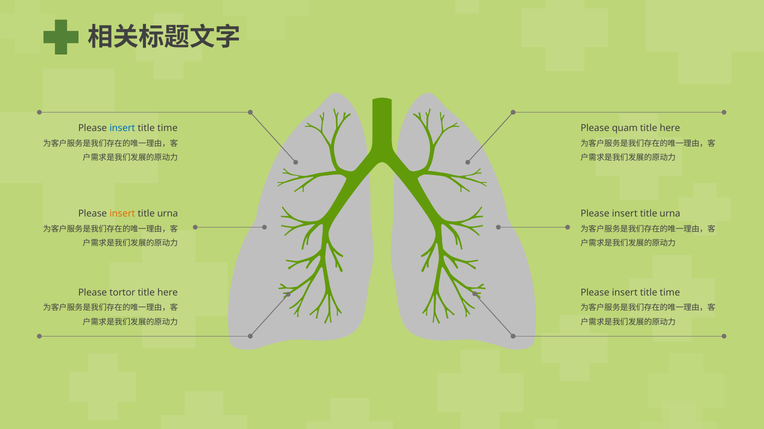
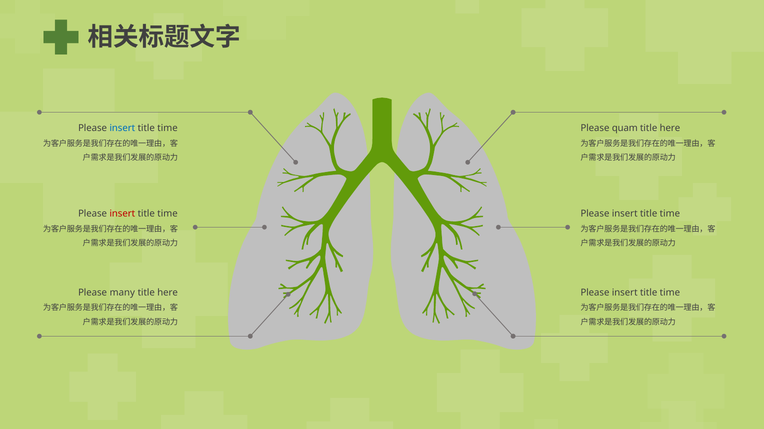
insert at (122, 214) colour: orange -> red
urna at (168, 214): urna -> time
urna at (670, 214): urna -> time
tortor: tortor -> many
